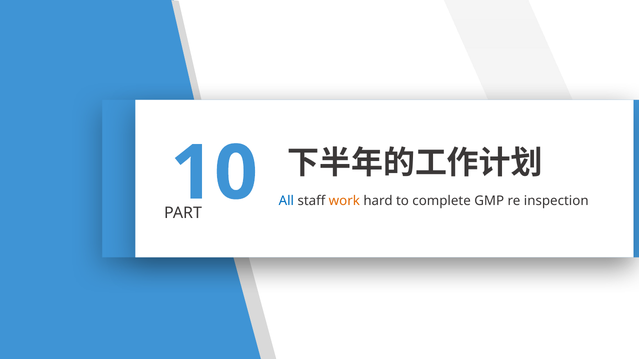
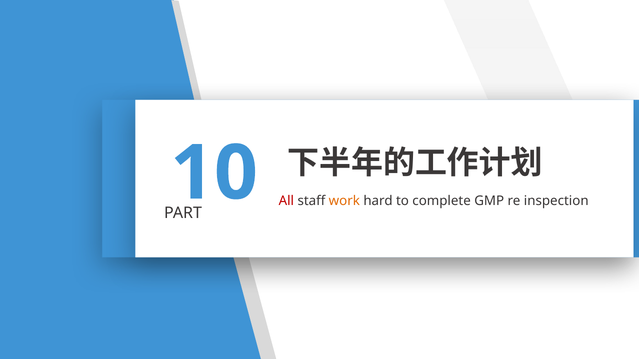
All colour: blue -> red
